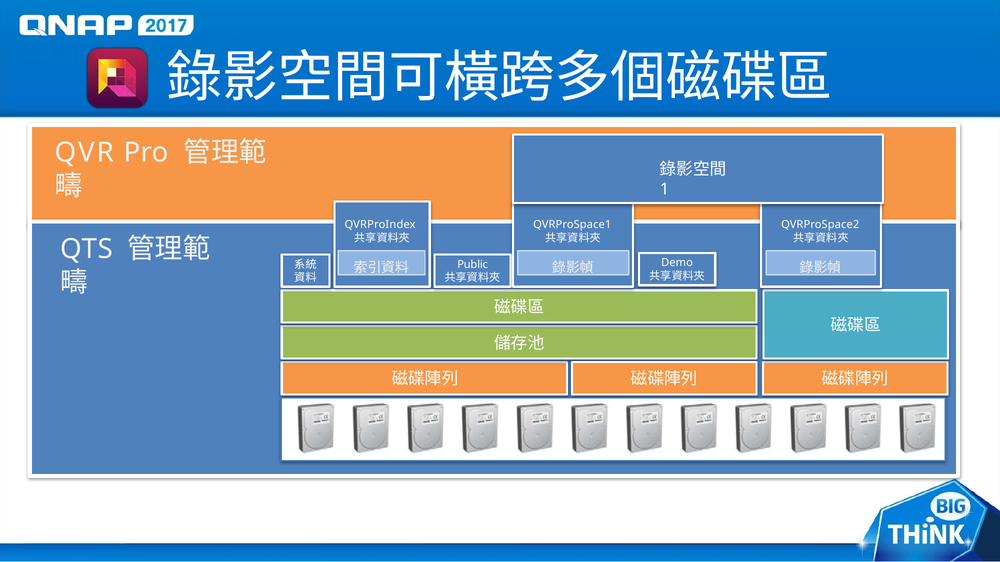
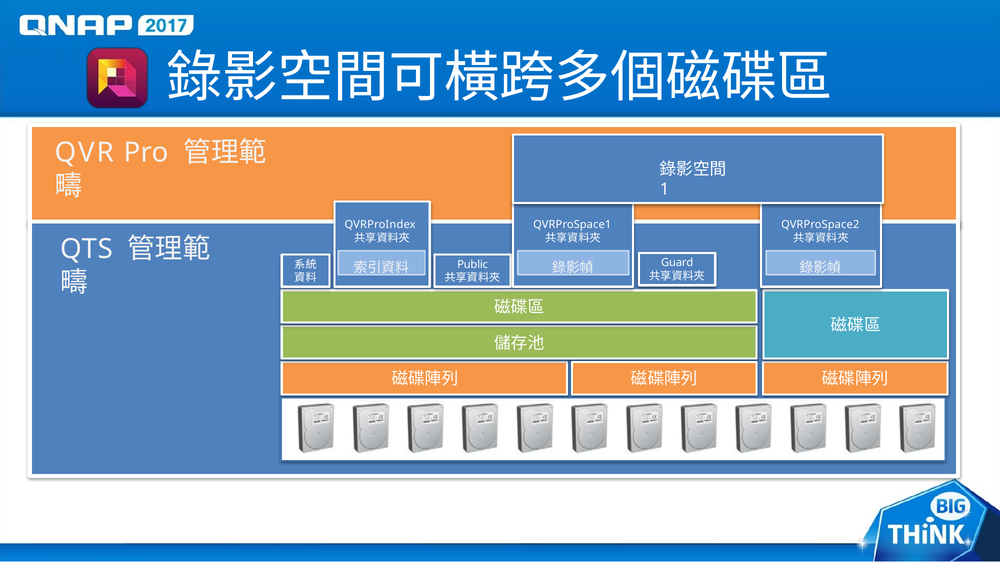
Demo: Demo -> Guard
